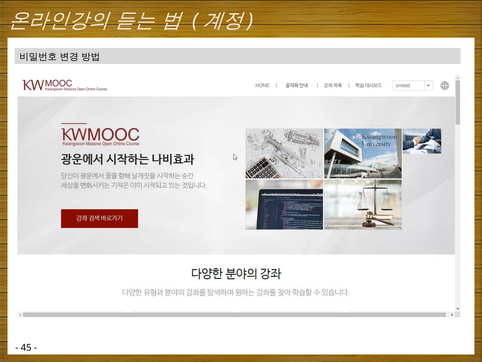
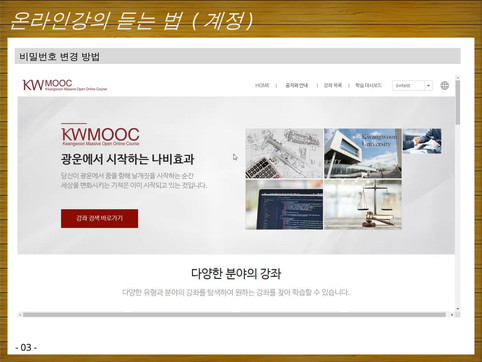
45: 45 -> 03
